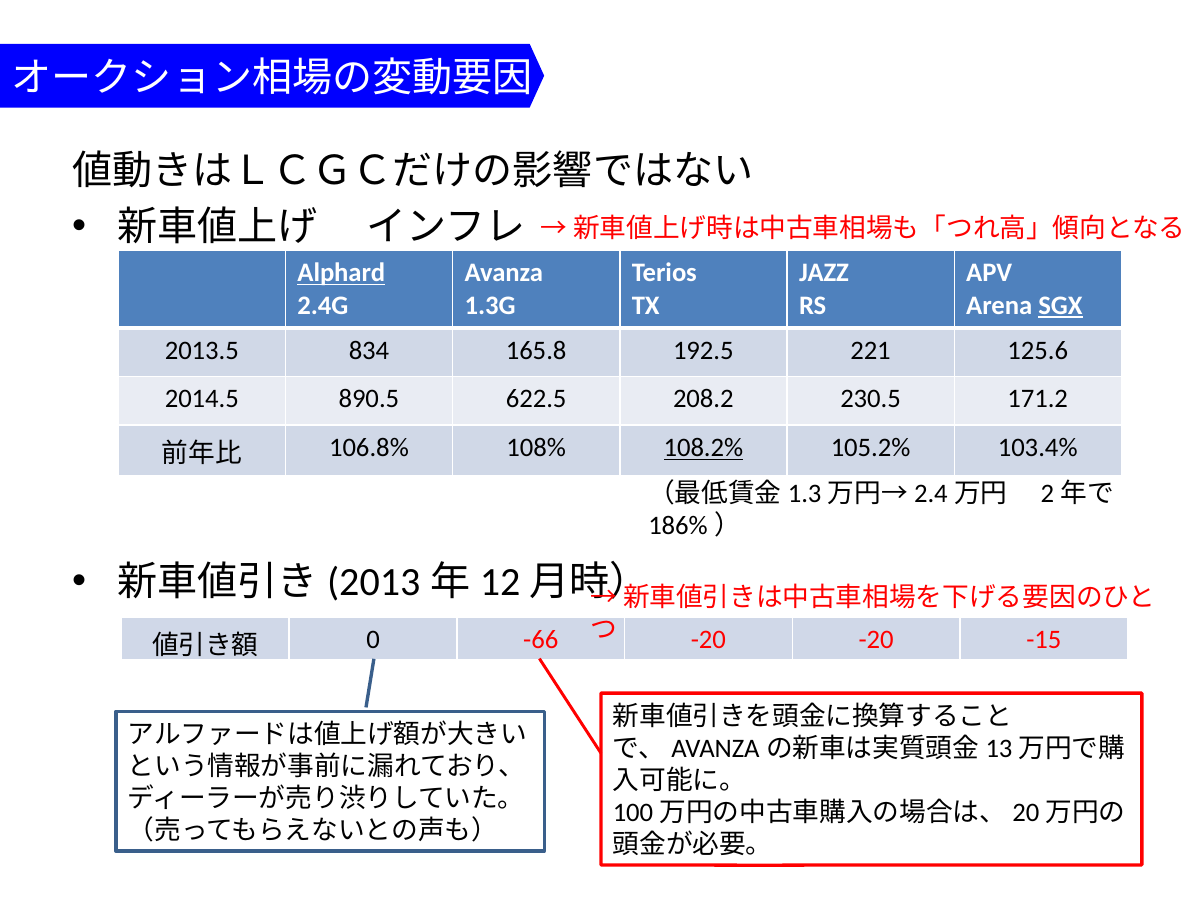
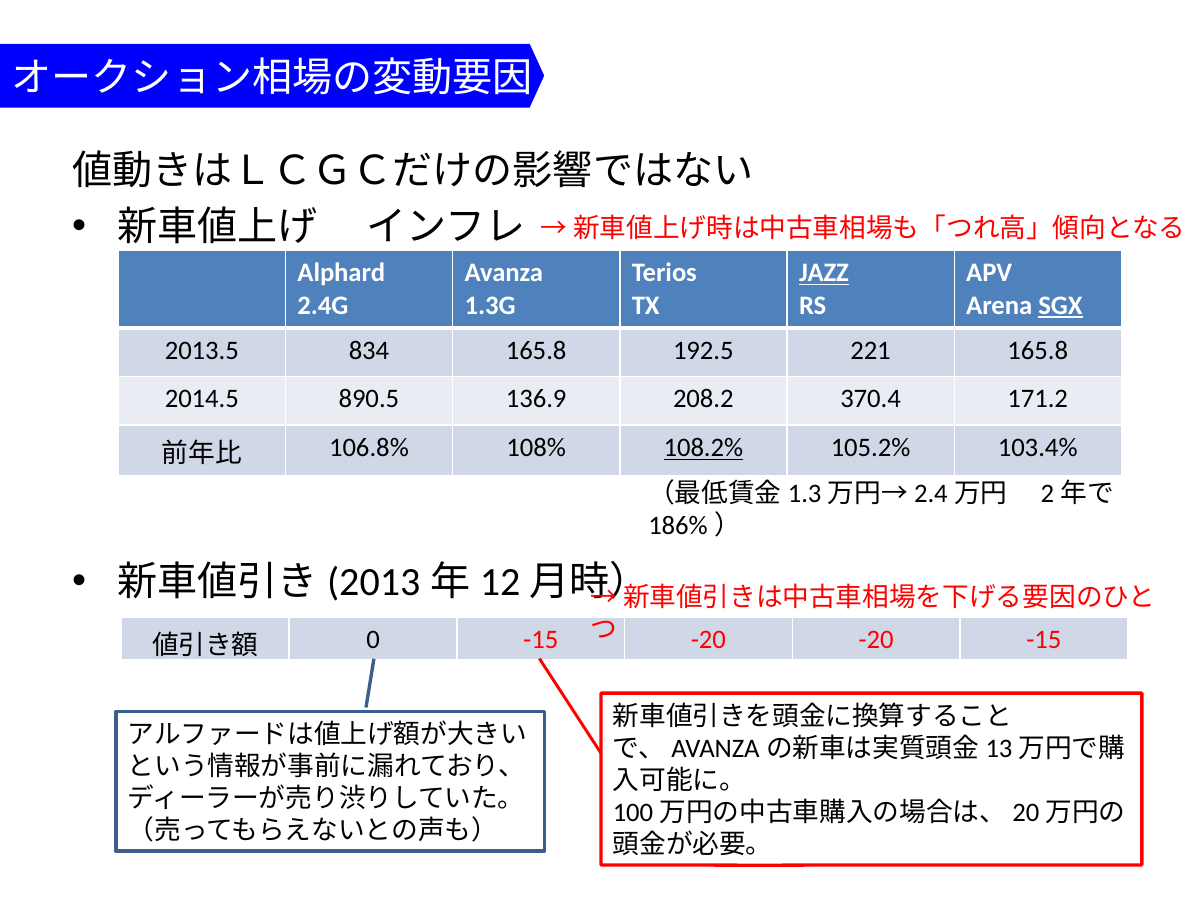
Alphard underline: present -> none
JAZZ underline: none -> present
221 125.6: 125.6 -> 165.8
622.5: 622.5 -> 136.9
230.5: 230.5 -> 370.4
0 -66: -66 -> -15
